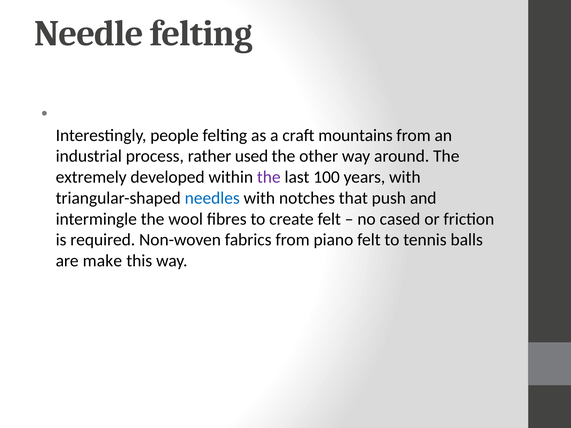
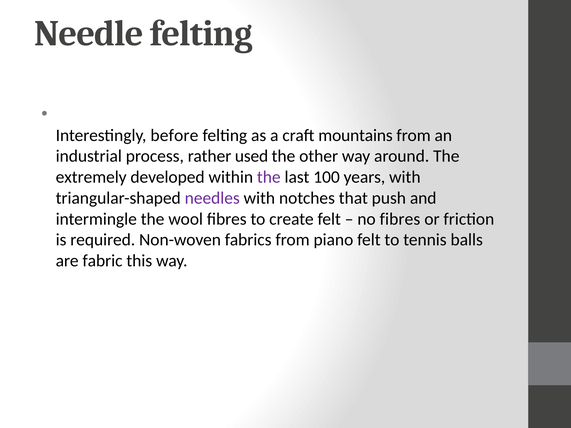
people: people -> before
needles colour: blue -> purple
no cased: cased -> fibres
make: make -> fabric
